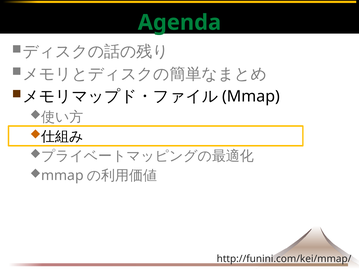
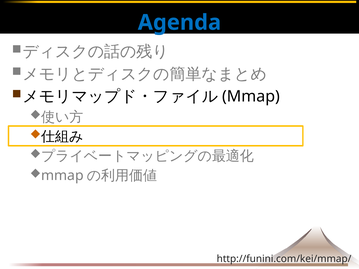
Agenda colour: green -> blue
